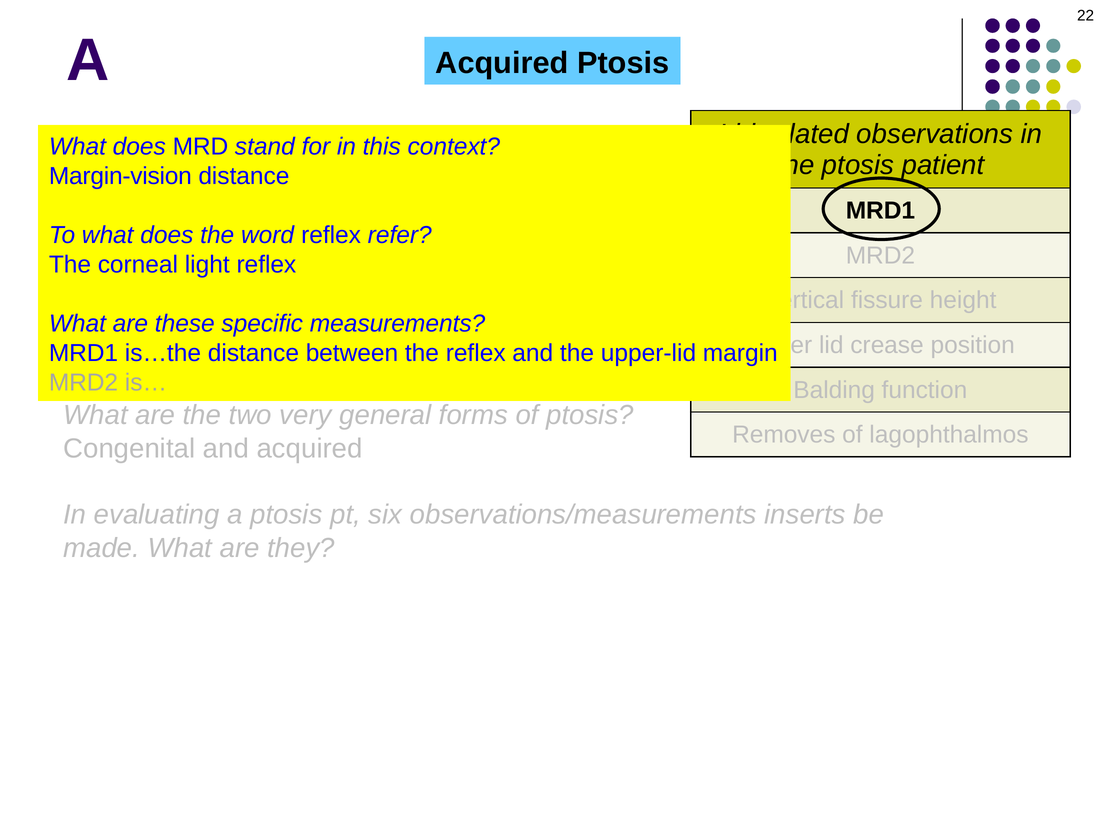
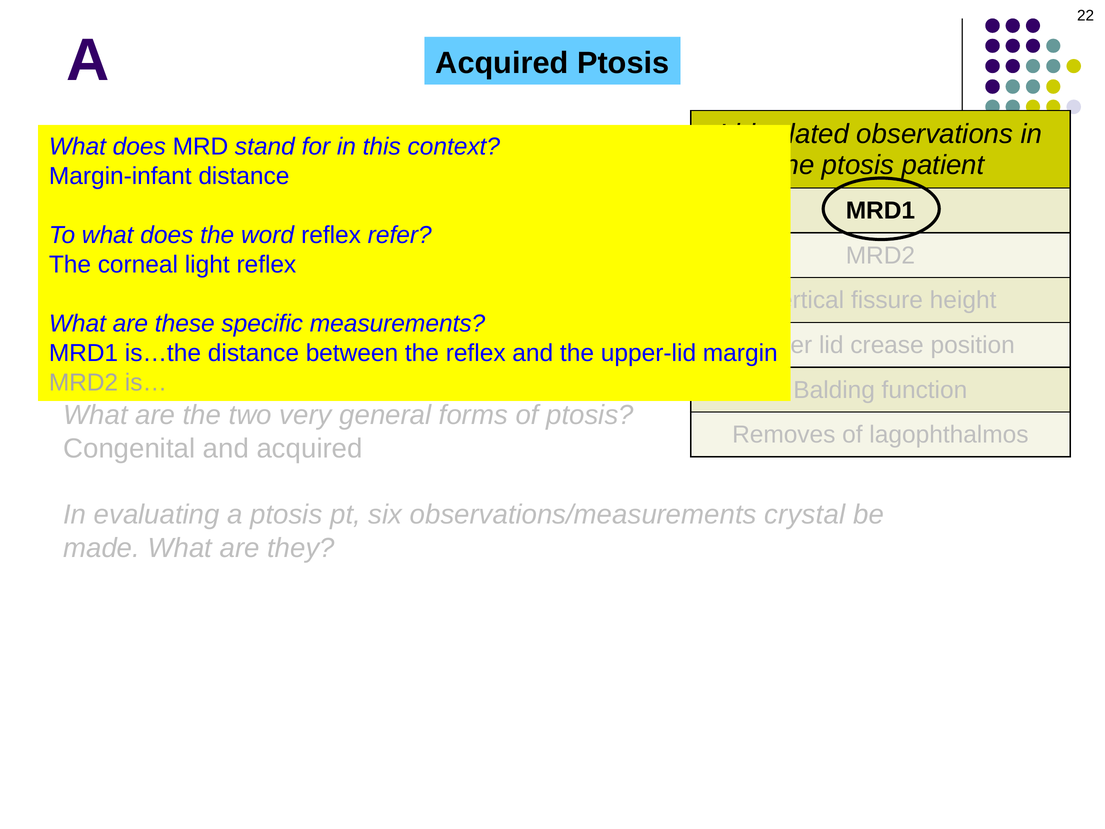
Margin-vision: Margin-vision -> Margin-infant
inserts: inserts -> crystal
